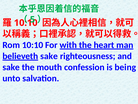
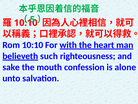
sake at (49, 56): sake -> such
being: being -> alone
